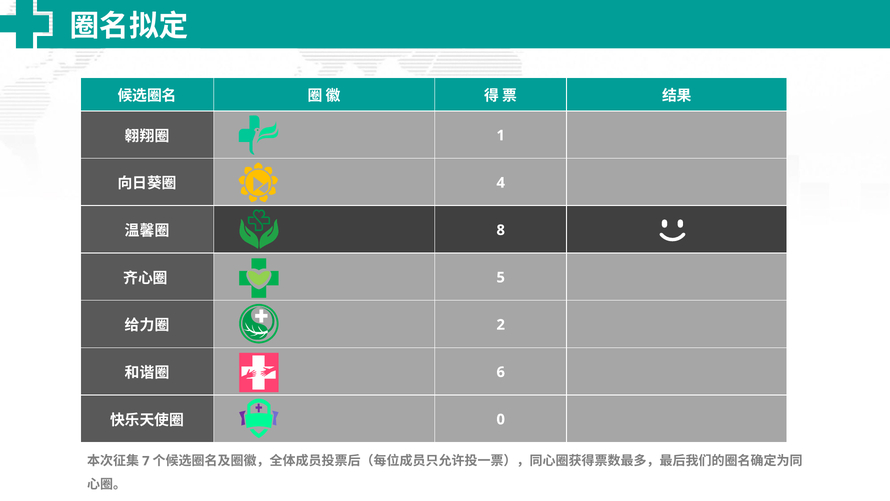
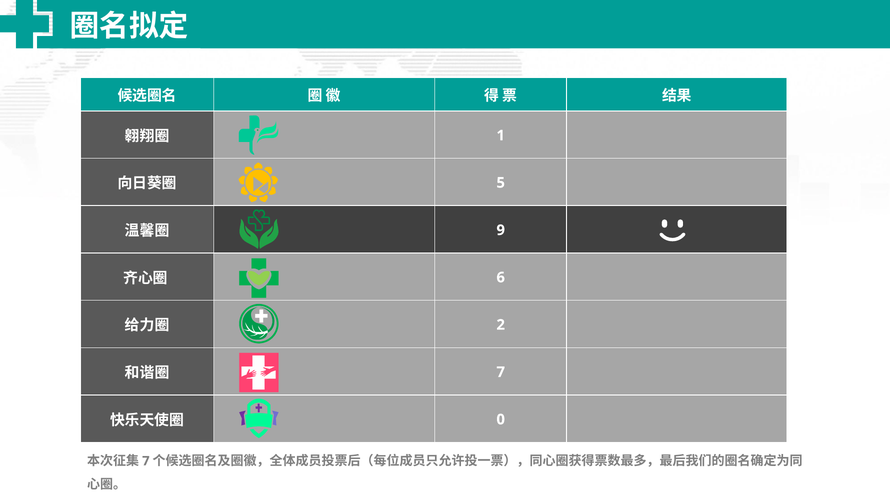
4: 4 -> 5
8: 8 -> 9
5: 5 -> 6
6 at (501, 372): 6 -> 7
